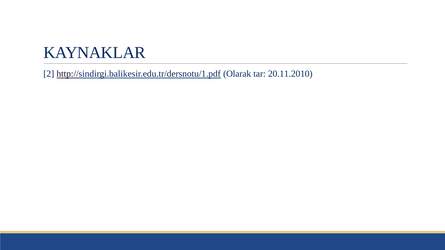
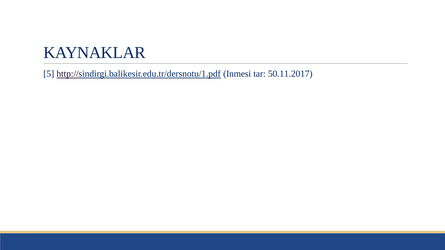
2: 2 -> 5
Olarak: Olarak -> Inmesi
20.11.2010: 20.11.2010 -> 50.11.2017
